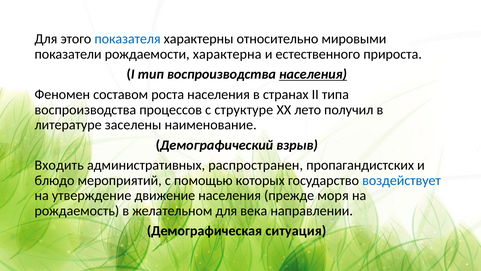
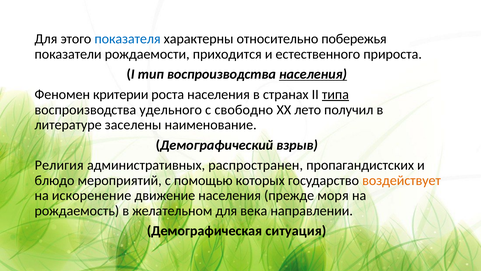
мировыми: мировыми -> побережья
характерна: характерна -> приходится
составом: составом -> критерии
типа underline: none -> present
процессов: процессов -> удельного
структуре: структуре -> свободно
Входить: Входить -> Религия
воздействует colour: blue -> orange
утверждение: утверждение -> искоренение
